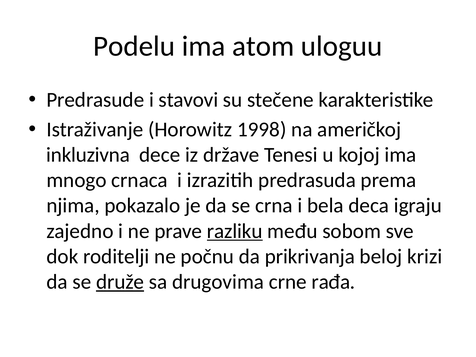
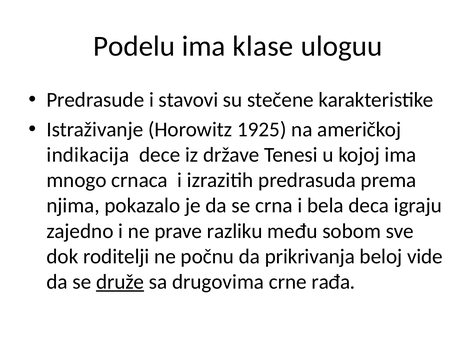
atom: atom -> klase
1998: 1998 -> 1925
inkluzivna: inkluzivna -> indikacija
razliku underline: present -> none
krizi: krizi -> vide
